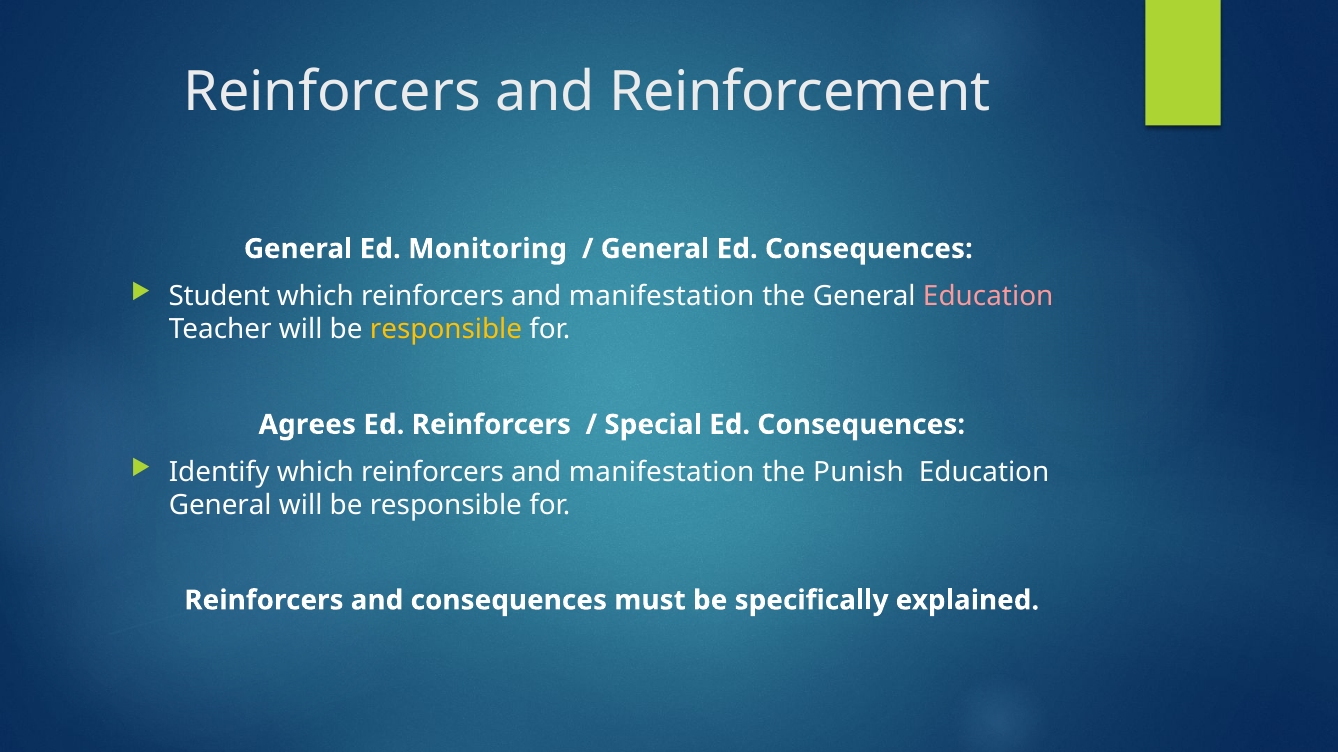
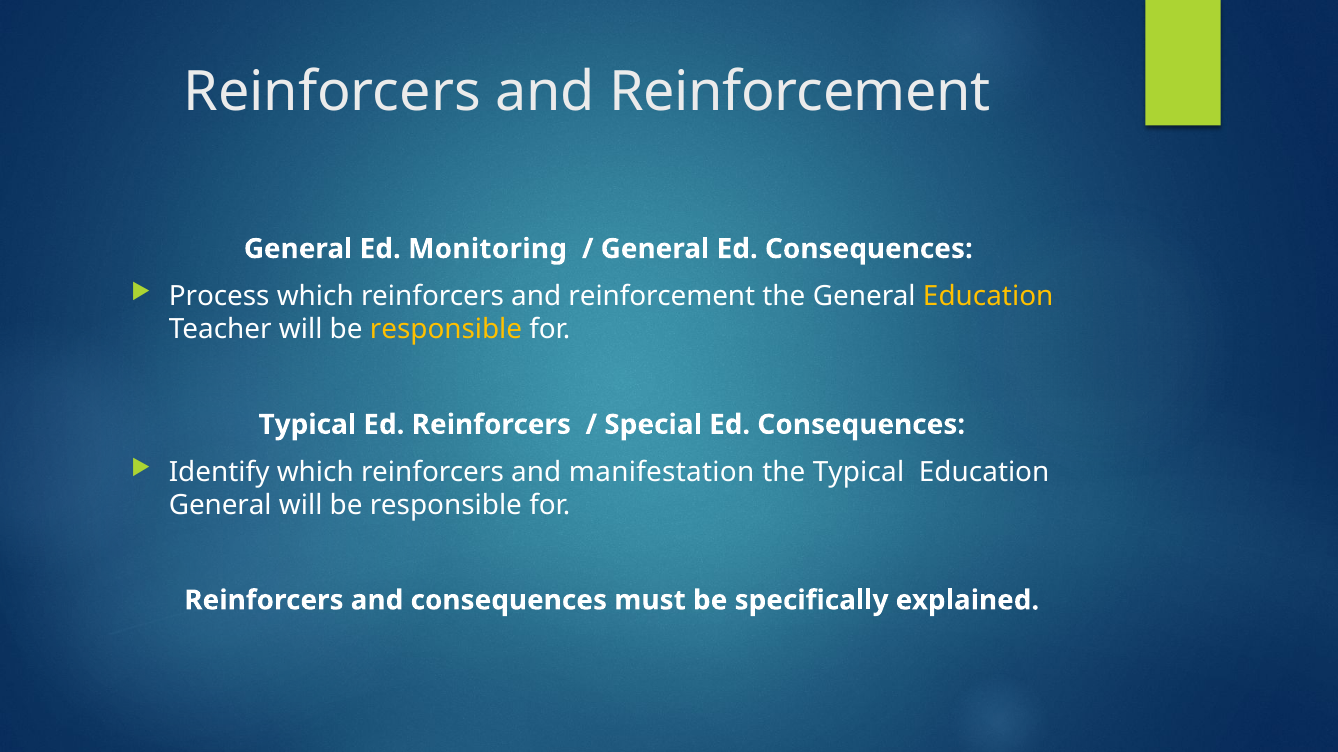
Student: Student -> Process
manifestation at (662, 297): manifestation -> reinforcement
Education at (988, 297) colour: pink -> yellow
Agrees at (307, 425): Agrees -> Typical
the Punish: Punish -> Typical
